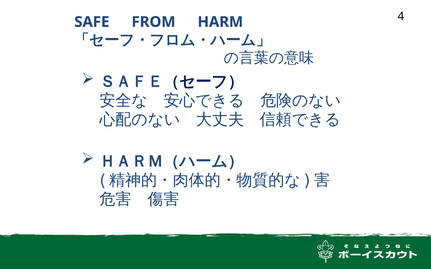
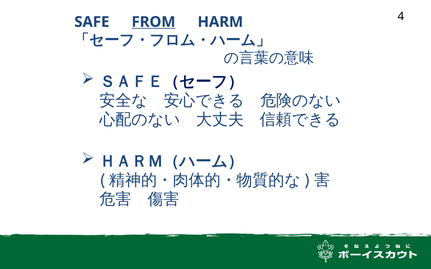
FROM underline: none -> present
